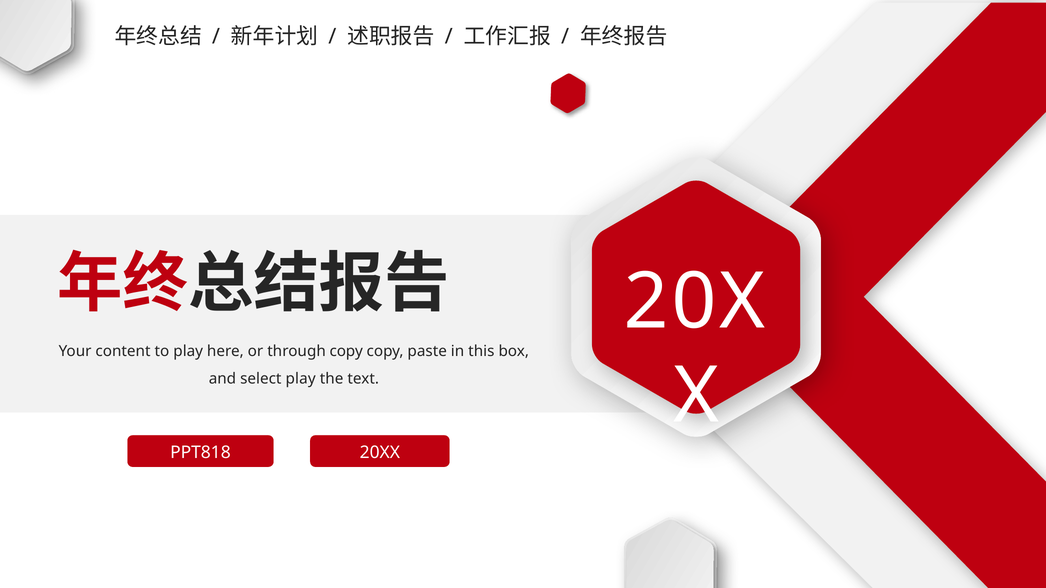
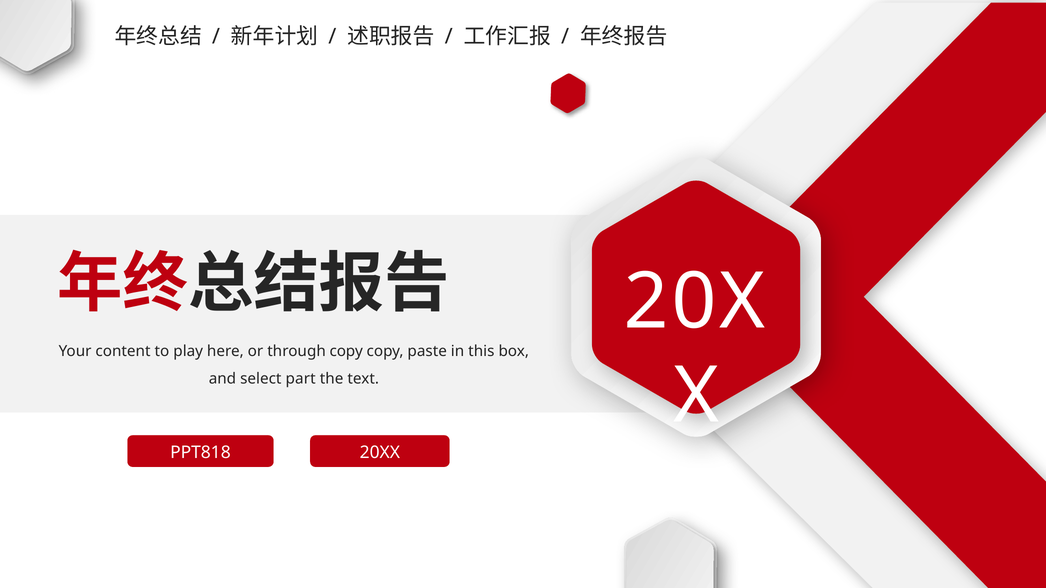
select play: play -> part
